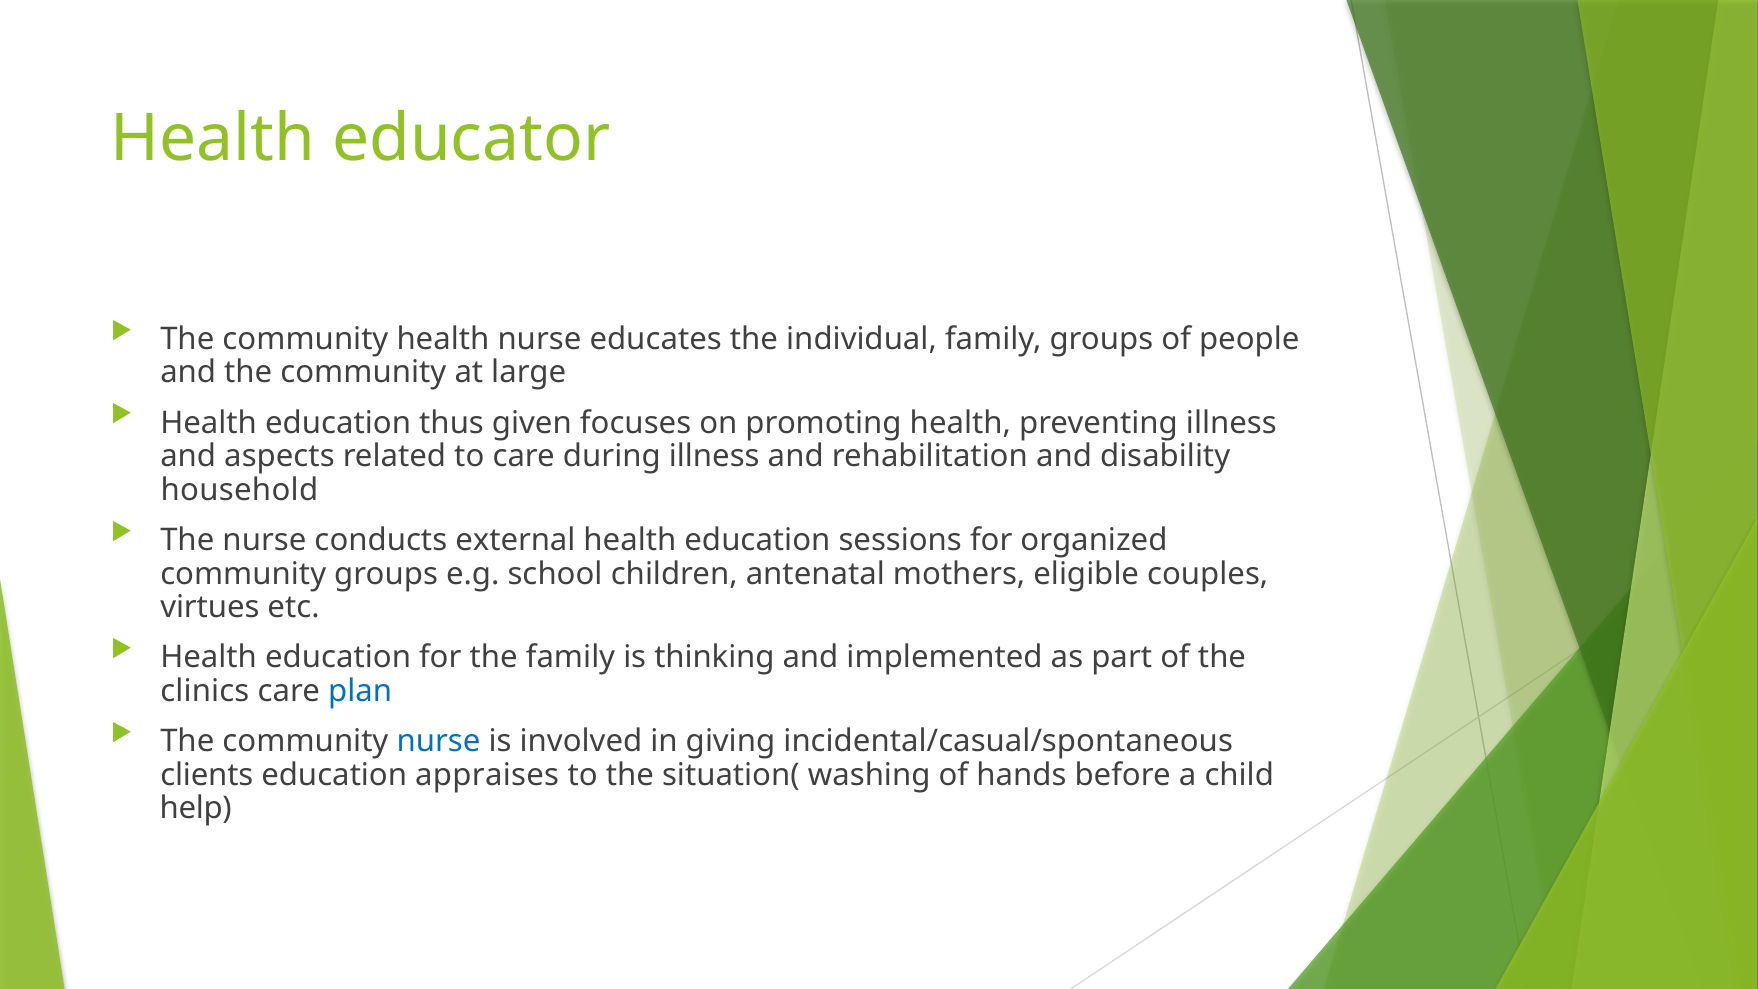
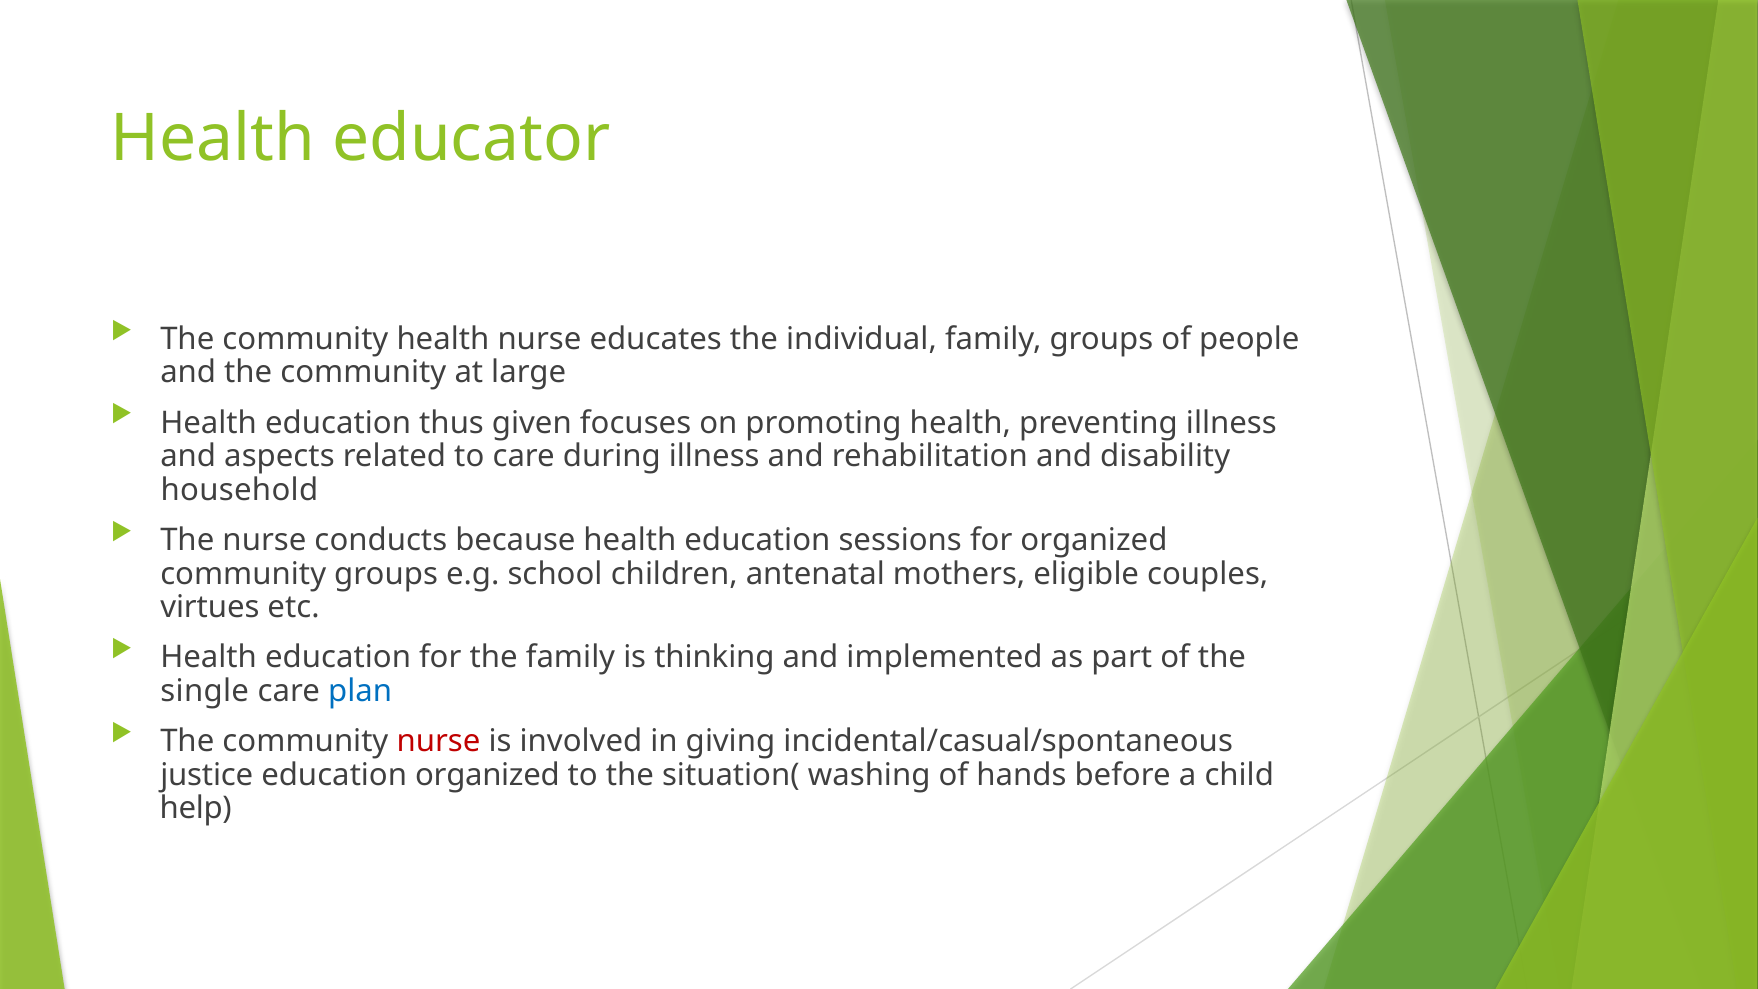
external: external -> because
clinics: clinics -> single
nurse at (439, 741) colour: blue -> red
clients: clients -> justice
education appraises: appraises -> organized
